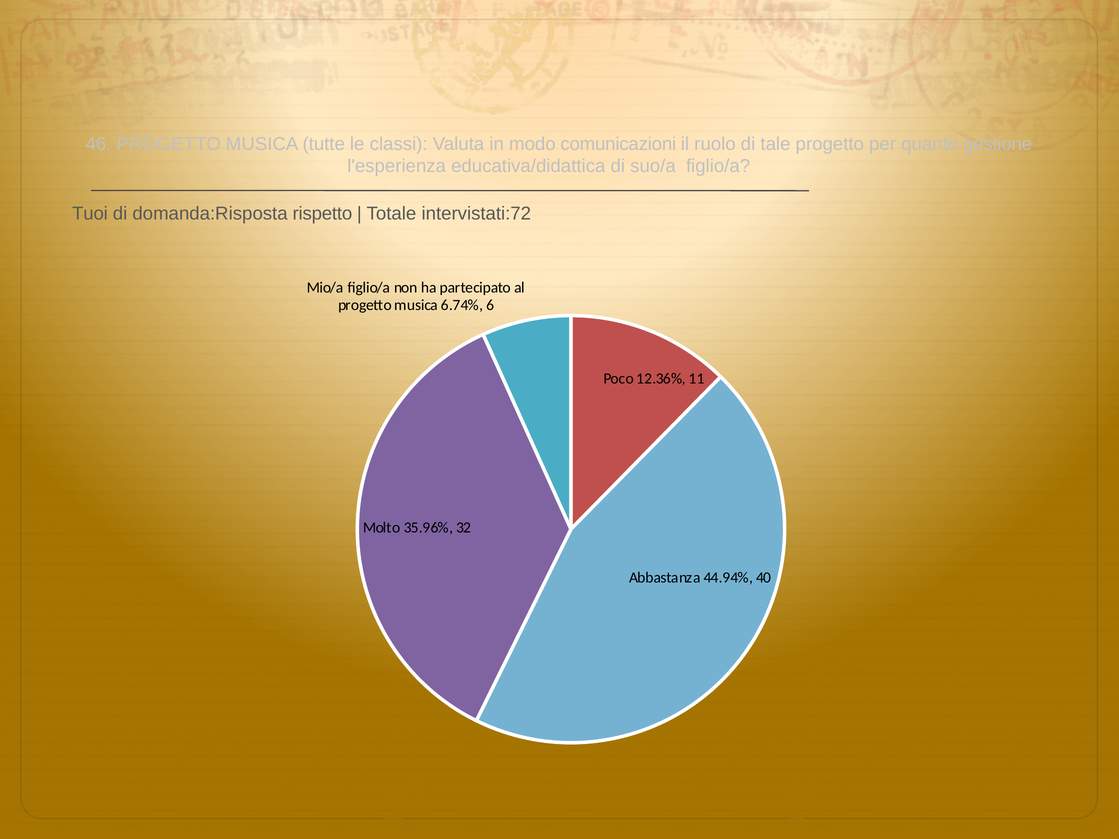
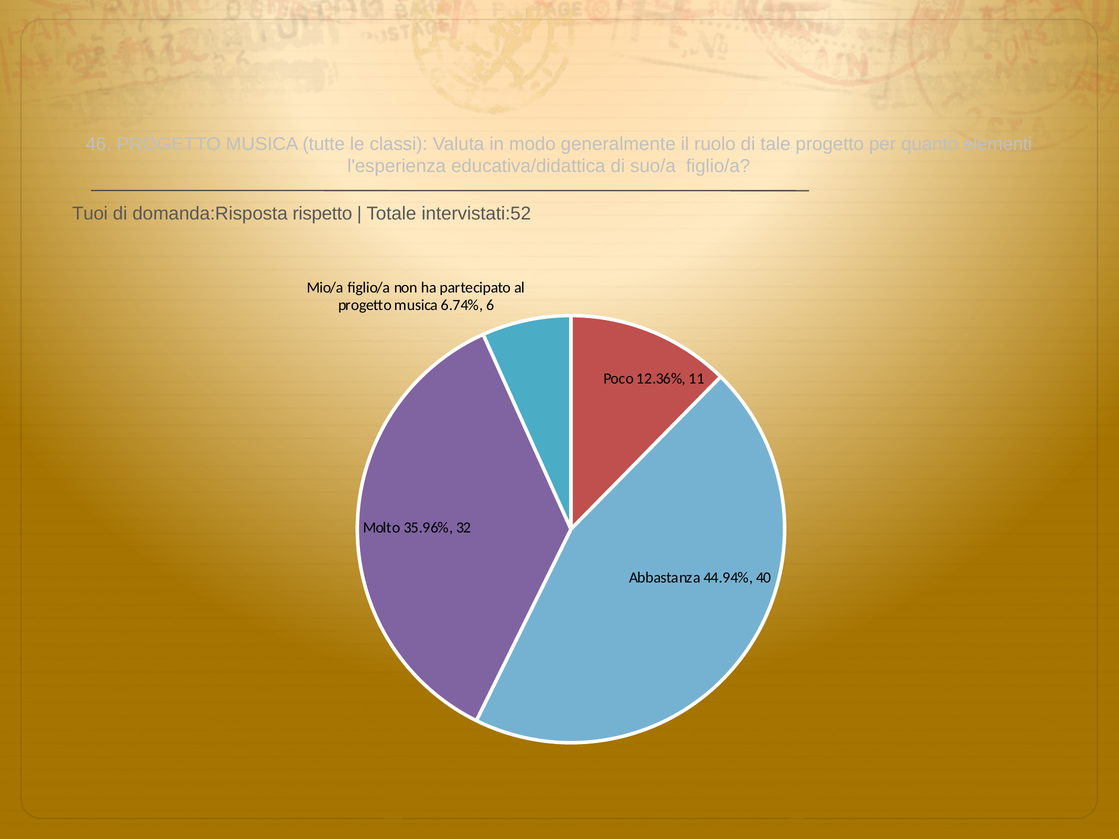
comunicazioni: comunicazioni -> generalmente
gestione: gestione -> elementi
intervistati:72: intervistati:72 -> intervistati:52
